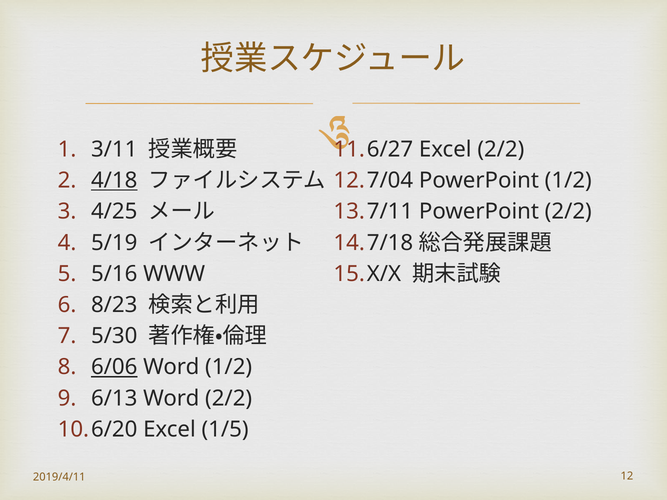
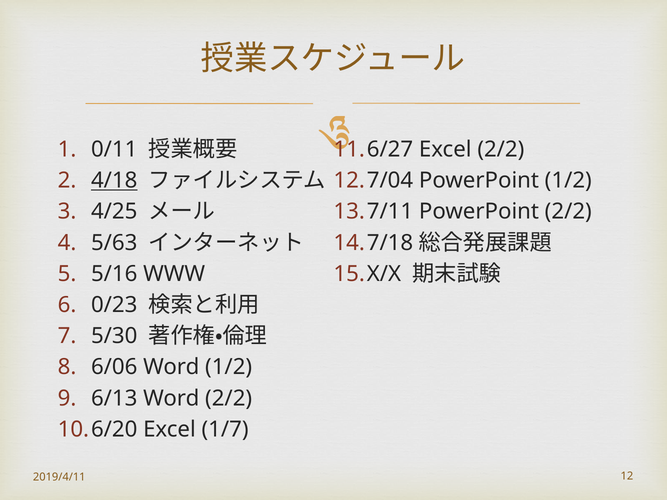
3/11: 3/11 -> 0/11
5/19: 5/19 -> 5/63
8/23: 8/23 -> 0/23
6/06 underline: present -> none
1/5: 1/5 -> 1/7
